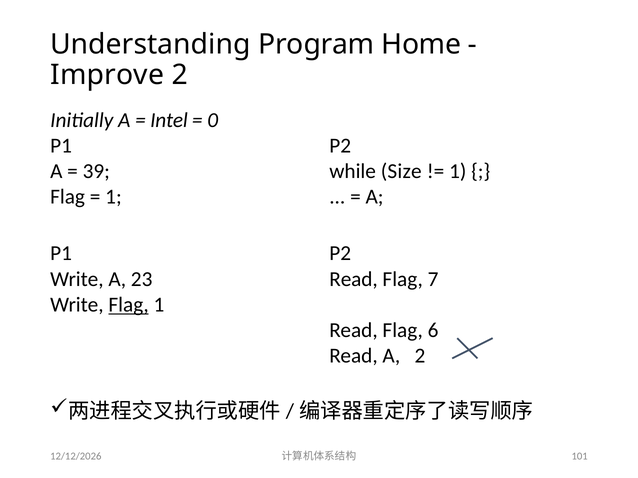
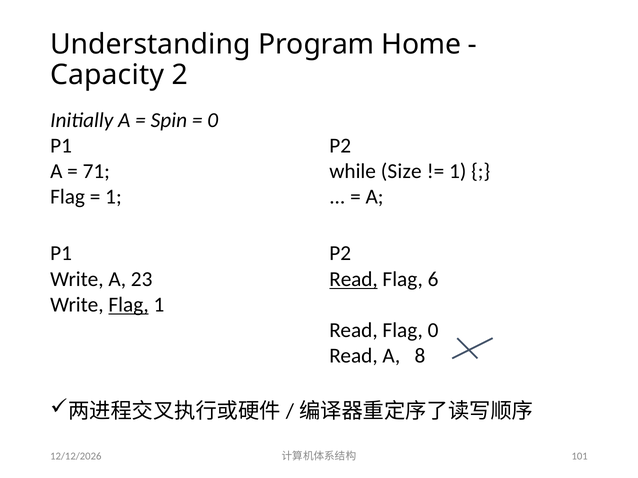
Improve: Improve -> Capacity
Intel: Intel -> Spin
39: 39 -> 71
Read at (354, 280) underline: none -> present
7: 7 -> 6
Flag 6: 6 -> 0
A 2: 2 -> 8
